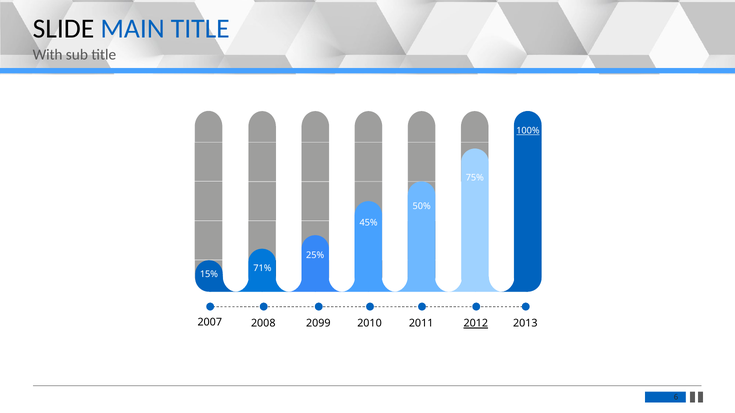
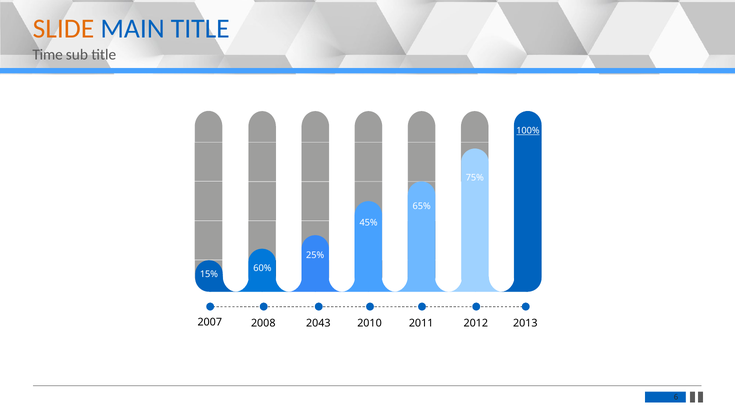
SLIDE colour: black -> orange
With: With -> Time
50%: 50% -> 65%
71%: 71% -> 60%
2099: 2099 -> 2043
2012 underline: present -> none
